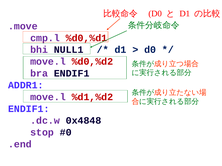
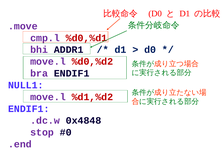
NULL1: NULL1 -> ADDR1
ADDR1: ADDR1 -> NULL1
